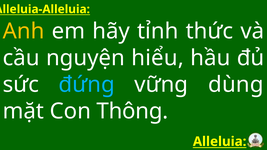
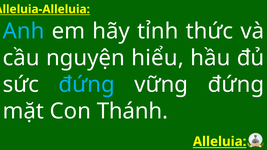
Anh colour: yellow -> light blue
vững dùng: dùng -> đứng
Thông: Thông -> Thánh
